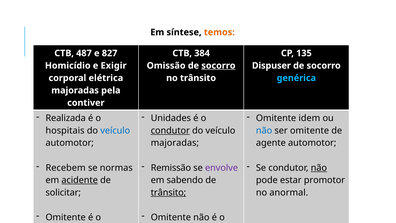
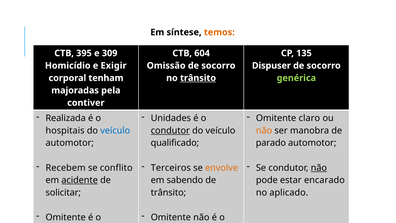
487: 487 -> 395
827: 827 -> 309
384: 384 -> 604
socorro at (218, 66) underline: present -> none
elétrica: elétrica -> tenham
trânsito at (198, 78) underline: none -> present
genérica colour: light blue -> light green
idem: idem -> claro
não at (264, 130) colour: blue -> orange
ser omitente: omitente -> manobra
majoradas at (175, 143): majoradas -> qualificado
agente: agente -> parado
normas: normas -> conflito
Remissão: Remissão -> Terceiros
envolve colour: purple -> orange
promotor: promotor -> encarado
trânsito at (168, 192) underline: present -> none
anormal: anormal -> aplicado
